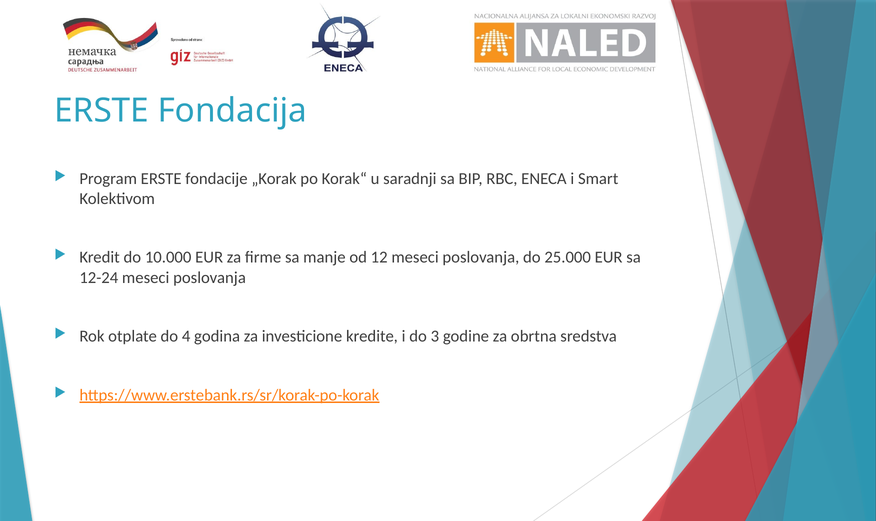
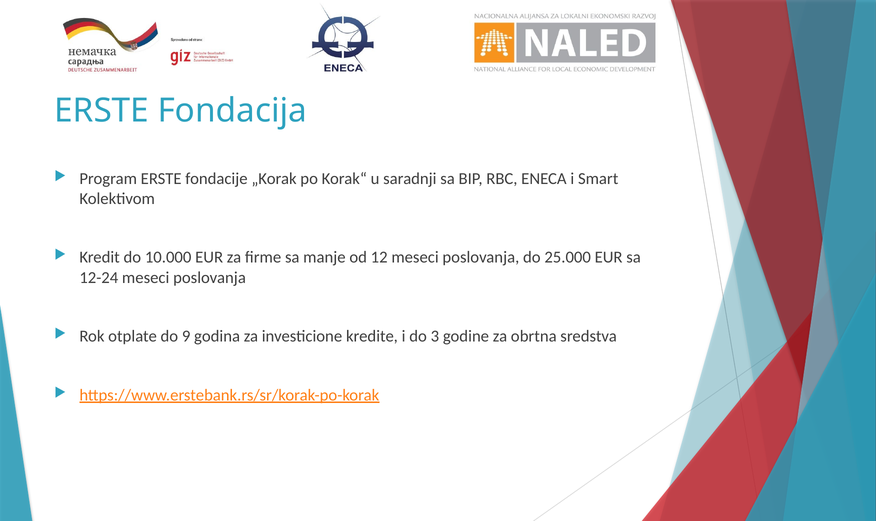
4: 4 -> 9
